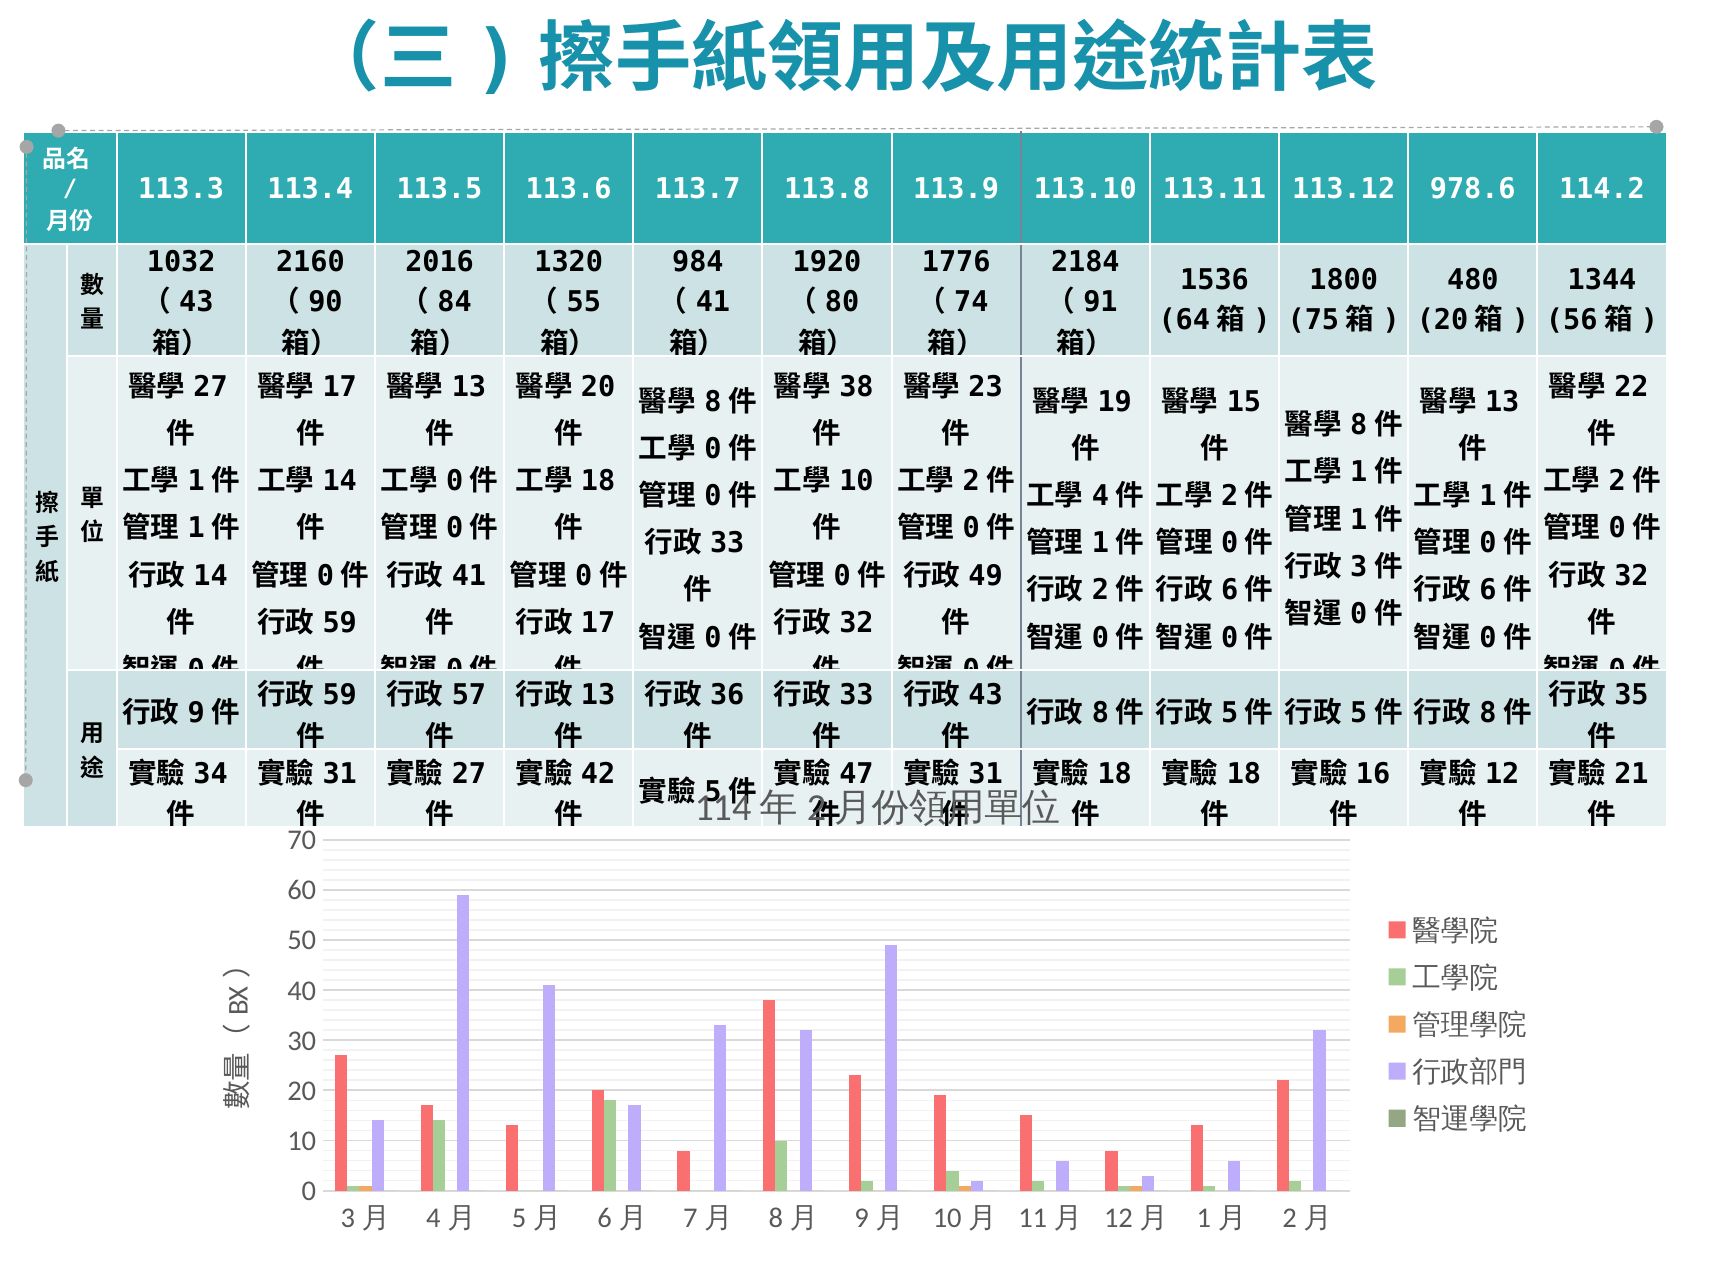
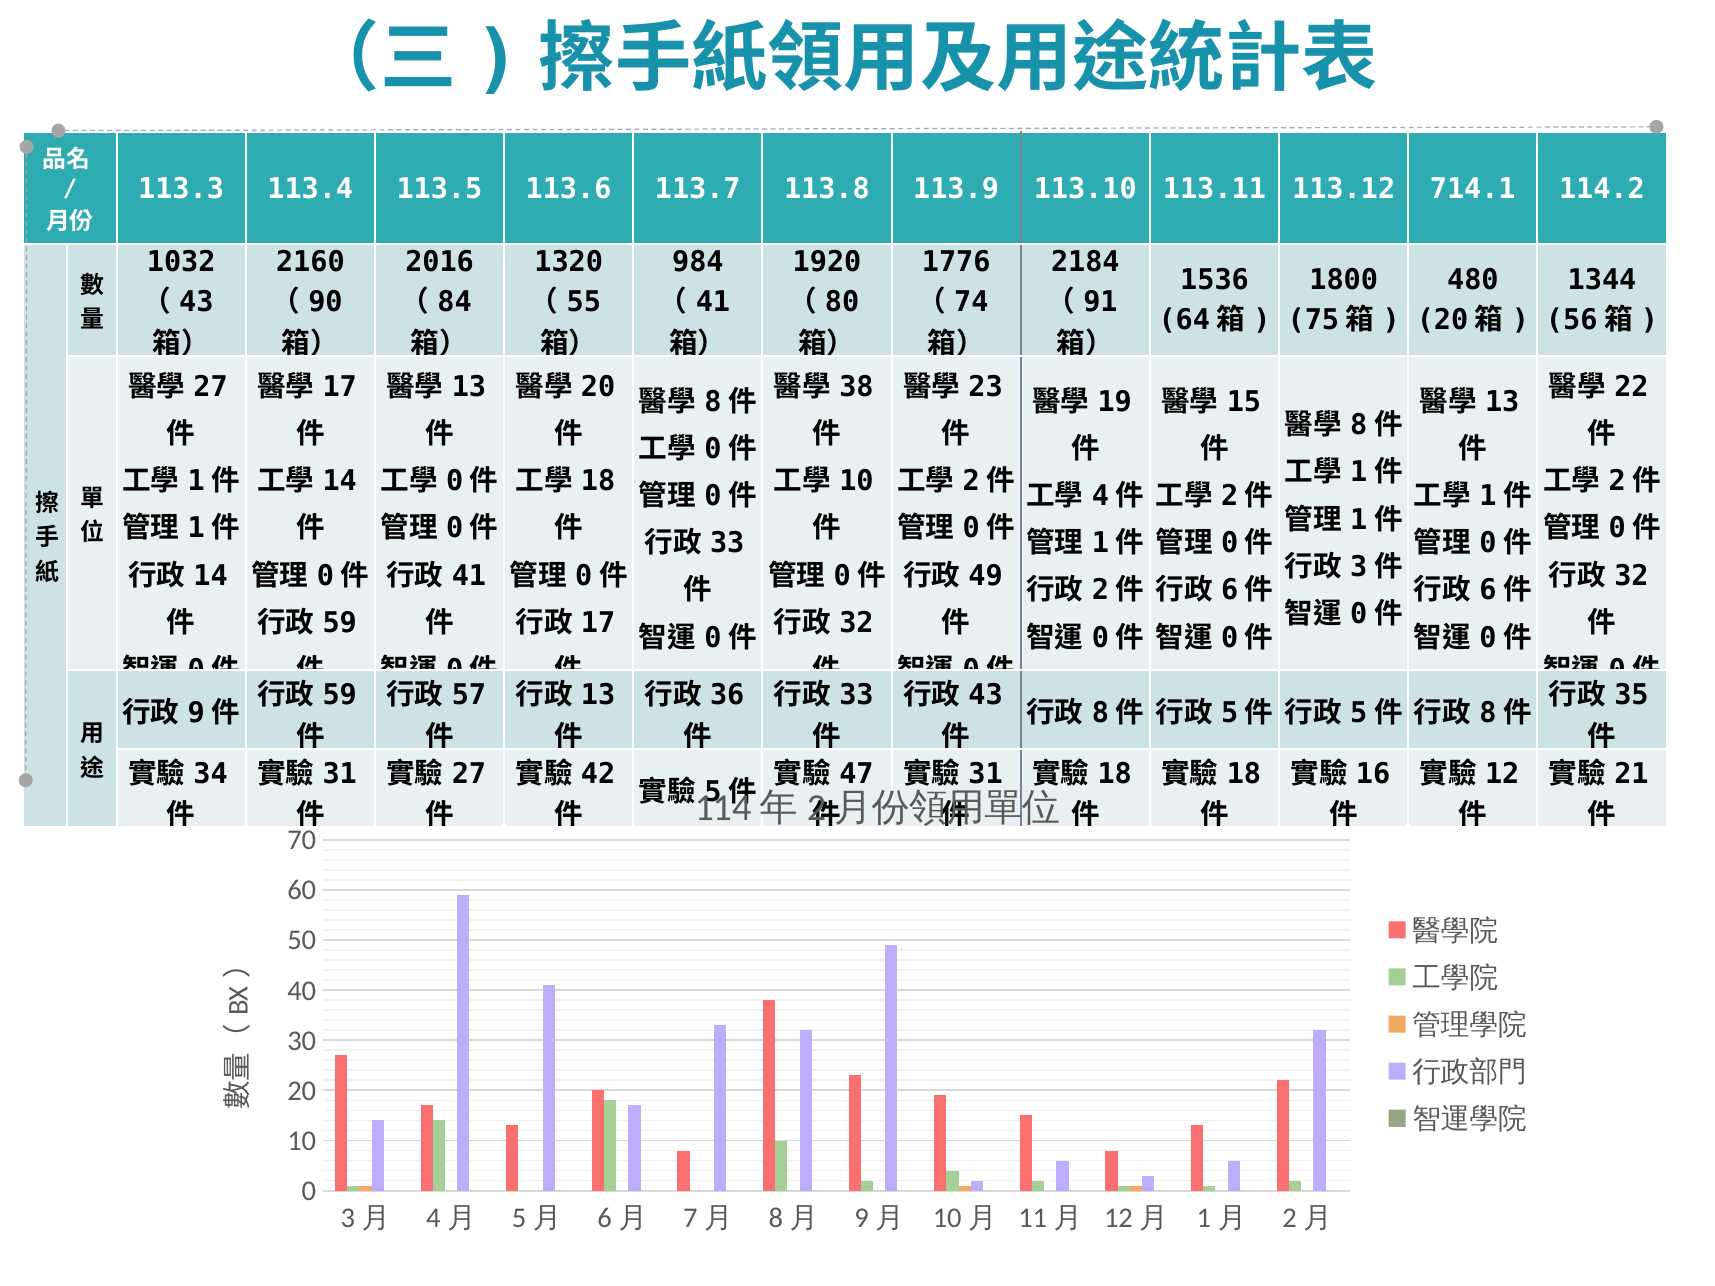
978.6: 978.6 -> 714.1
